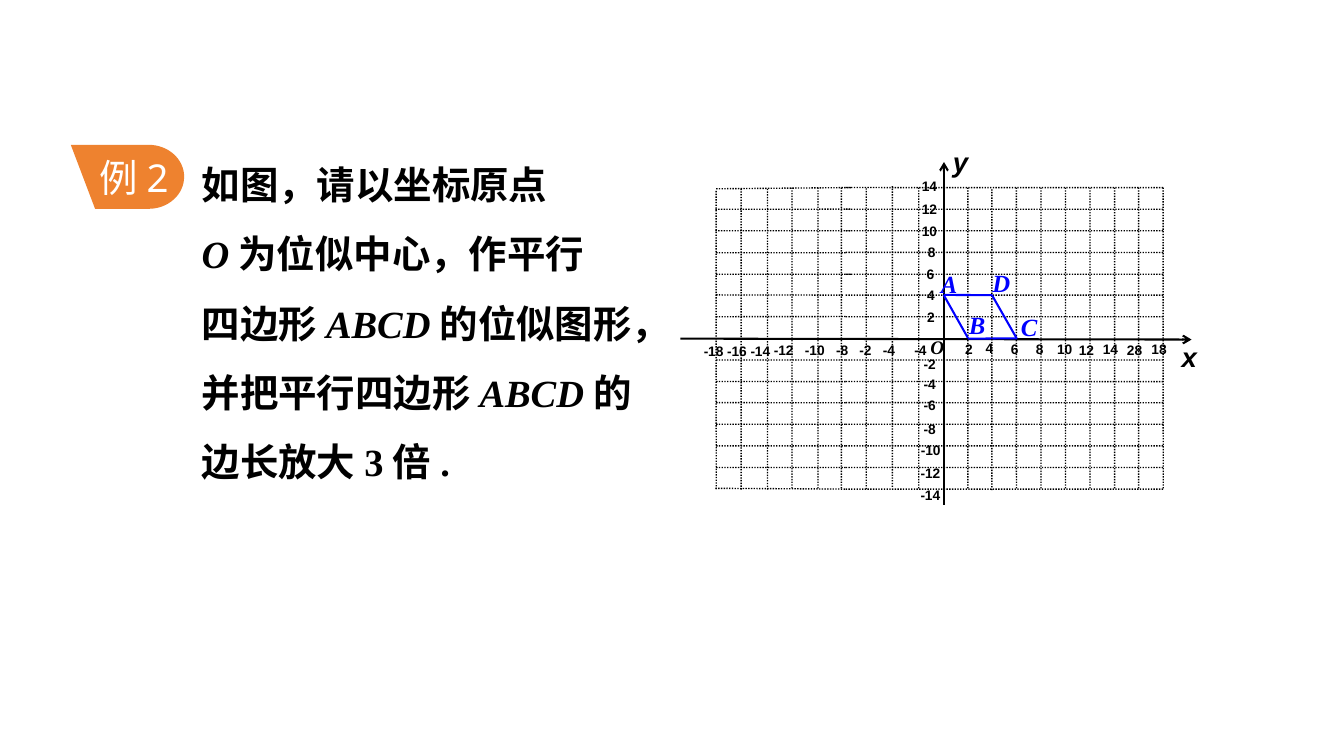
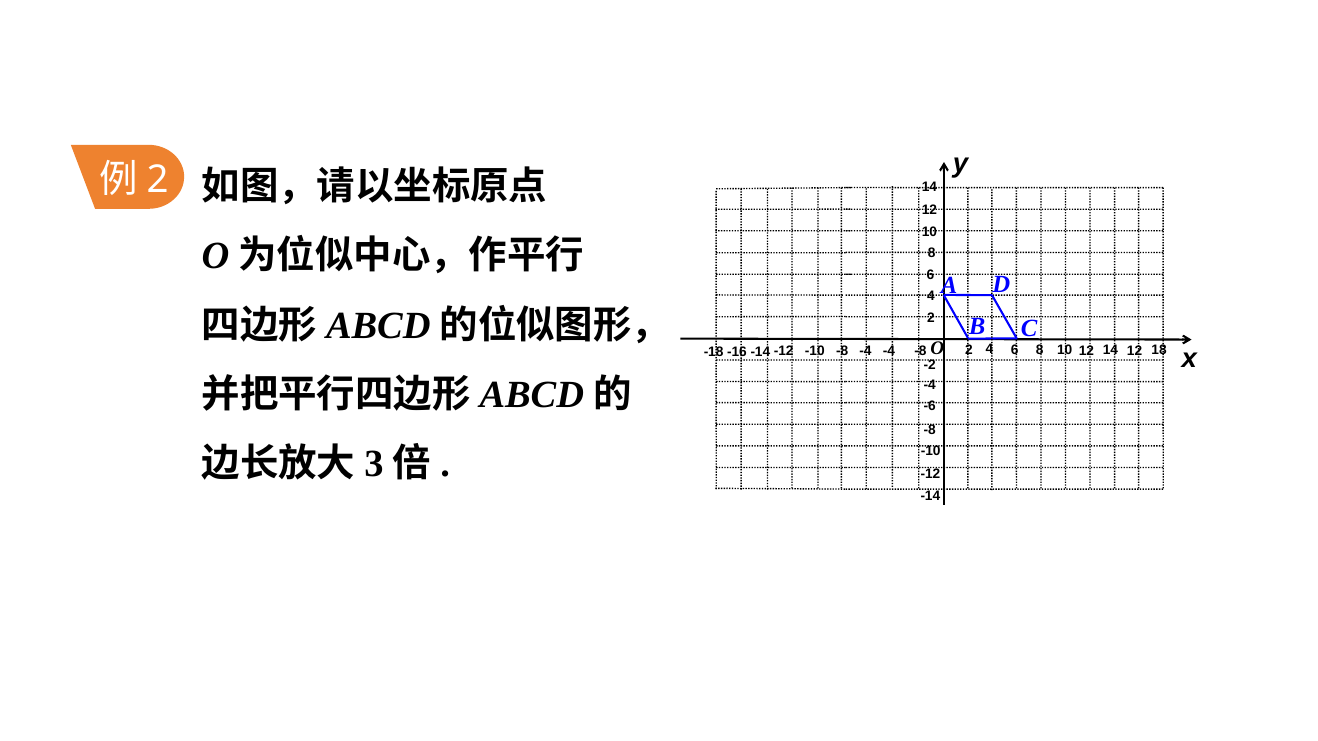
-4 at (920, 351): -4 -> -8
28 at (1135, 351): 28 -> 12
-2 at (866, 351): -2 -> -4
